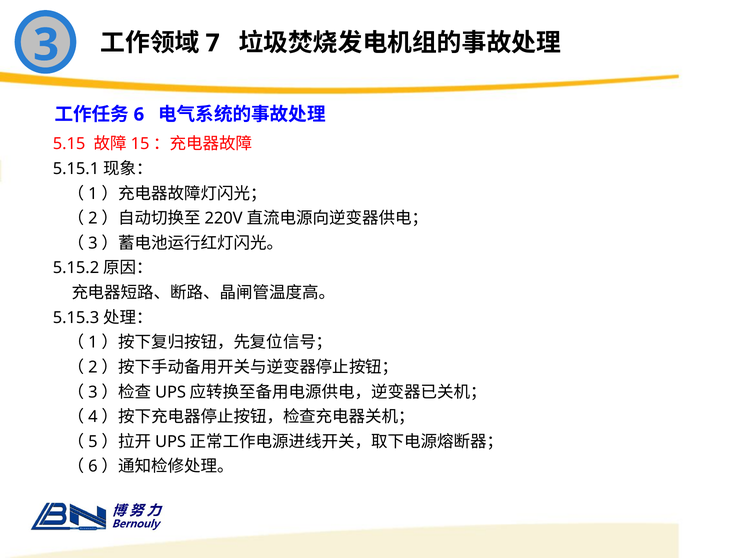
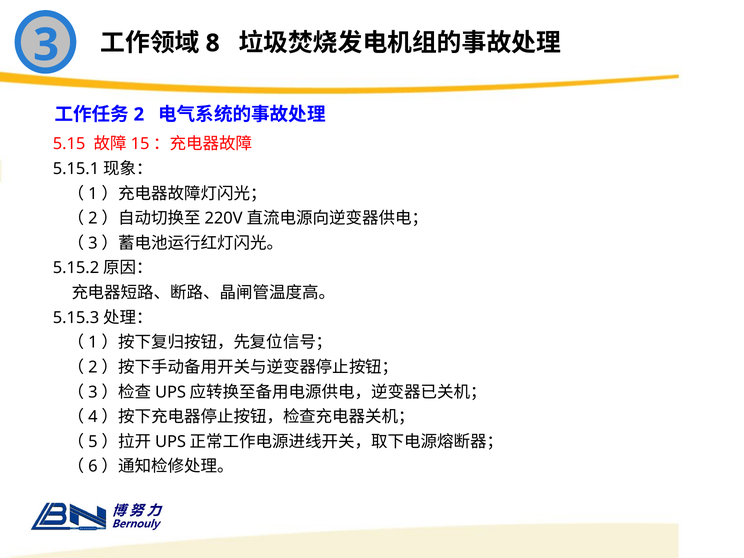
7: 7 -> 8
6: 6 -> 2
